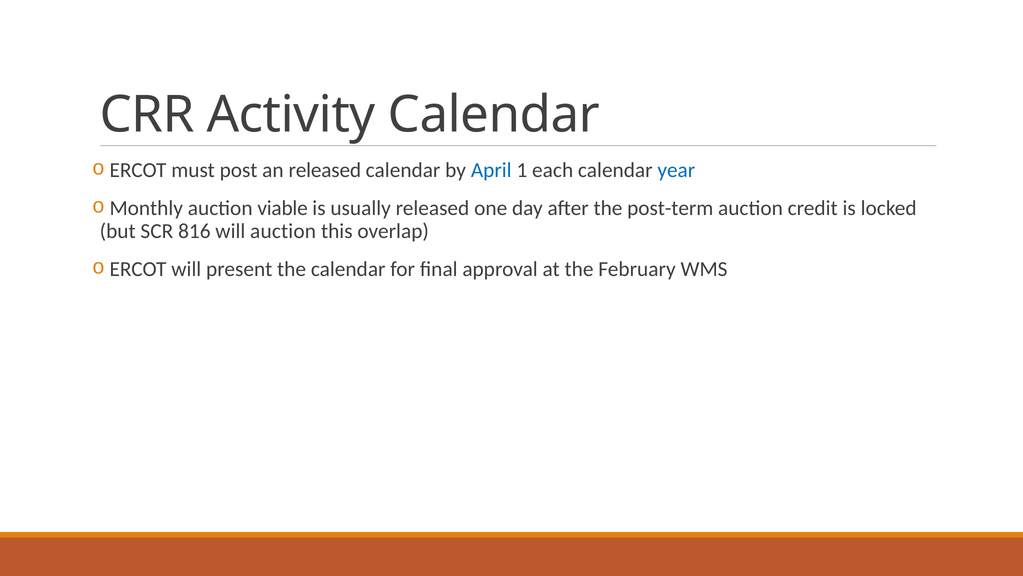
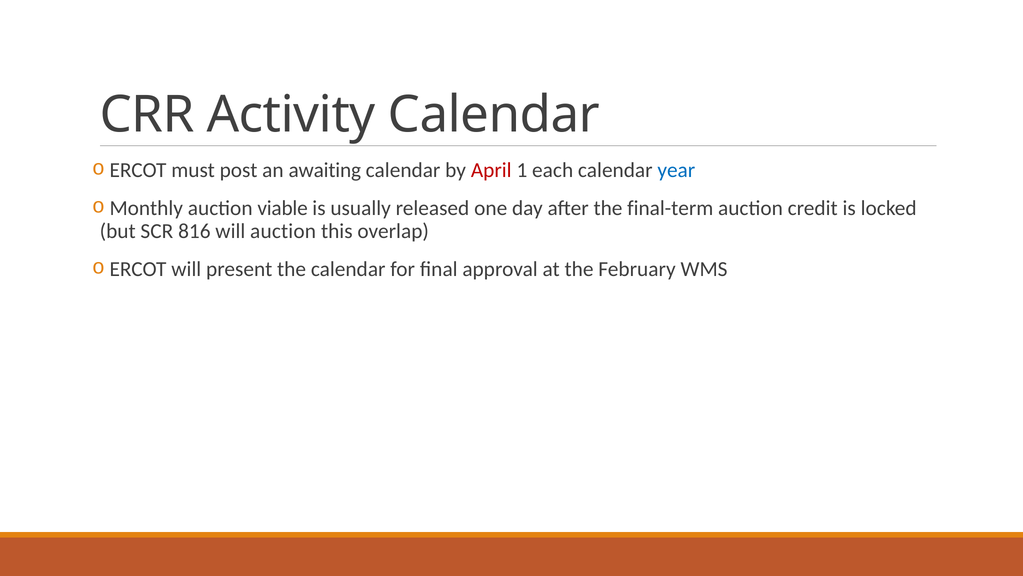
an released: released -> awaiting
April colour: blue -> red
post-term: post-term -> final-term
